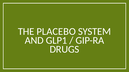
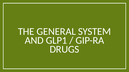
PLACEBO: PLACEBO -> GENERAL
